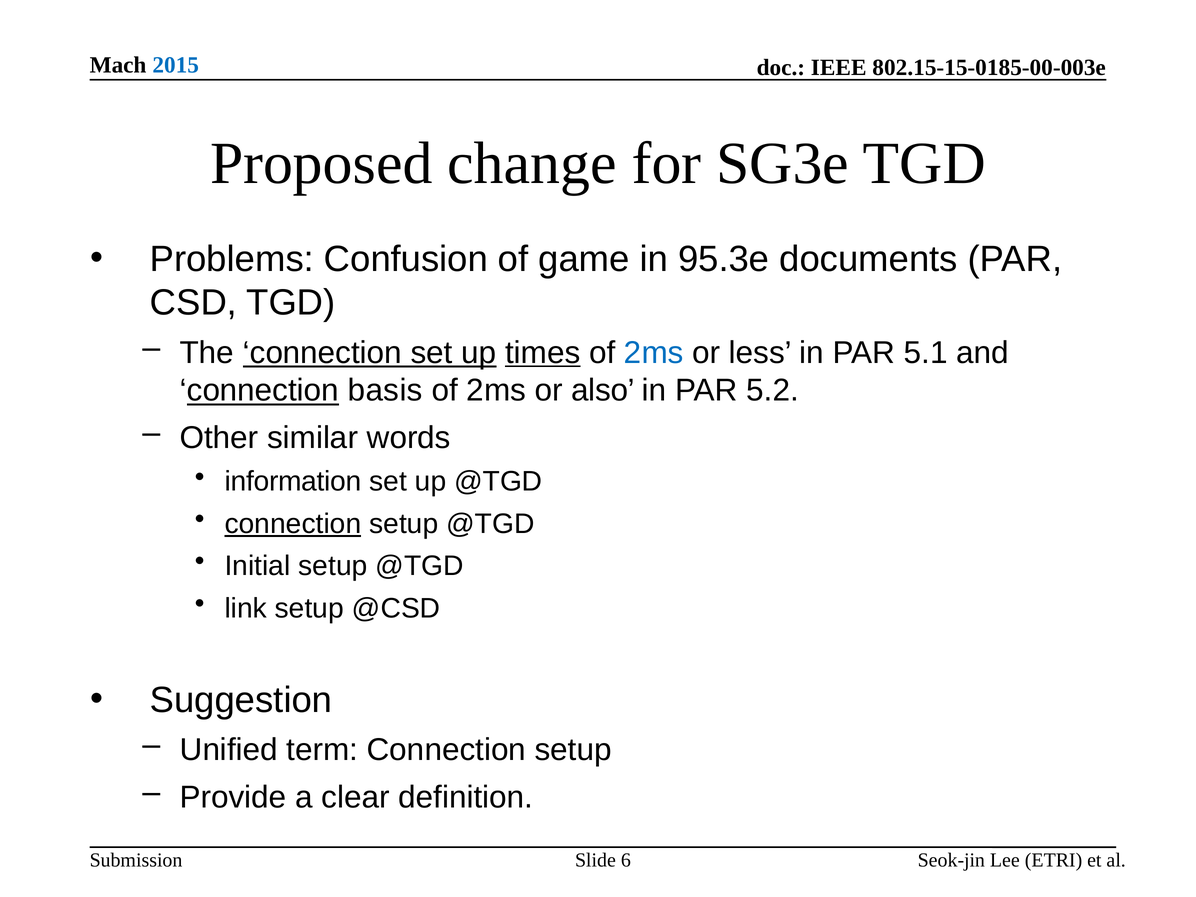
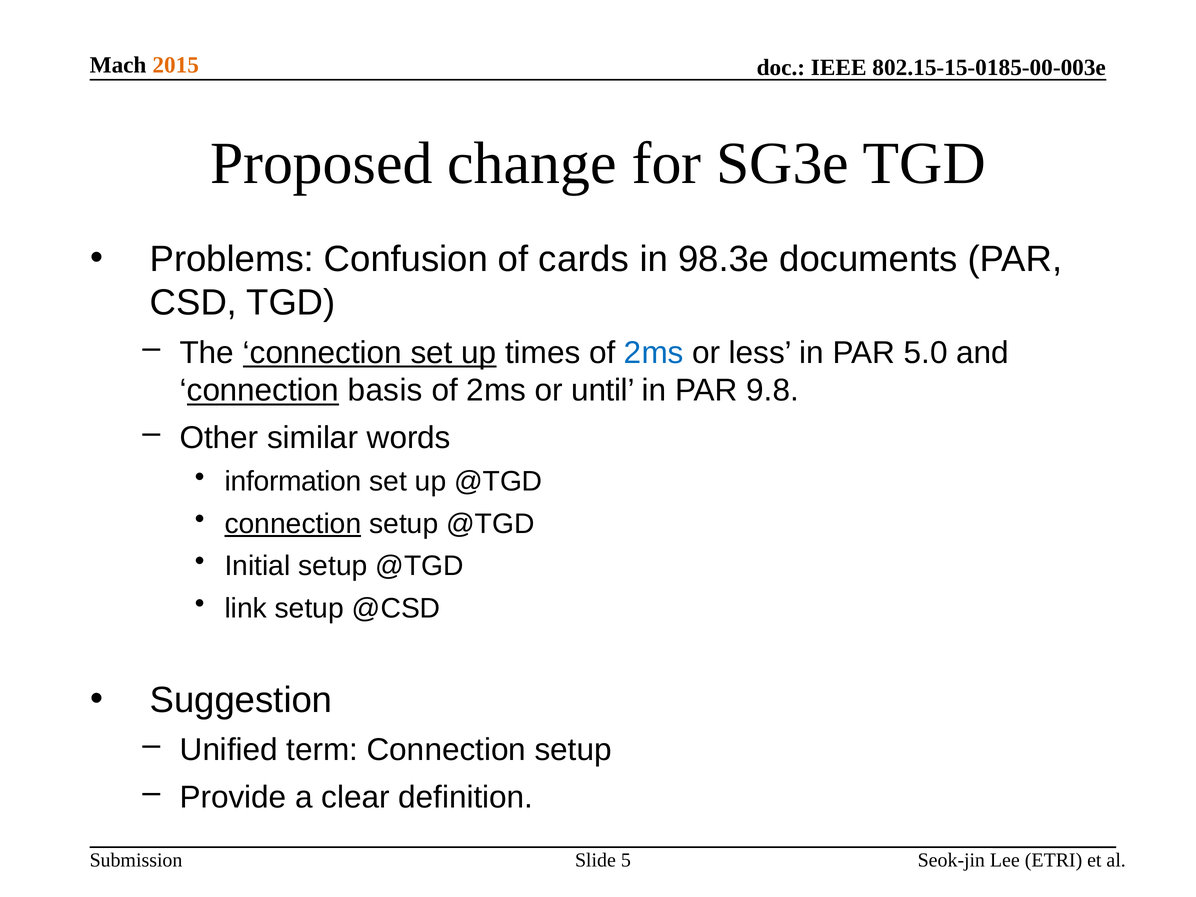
2015 colour: blue -> orange
game: game -> cards
95.3e: 95.3e -> 98.3e
times underline: present -> none
5.1: 5.1 -> 5.0
also: also -> until
5.2: 5.2 -> 9.8
6: 6 -> 5
